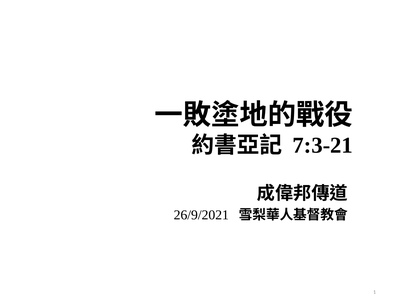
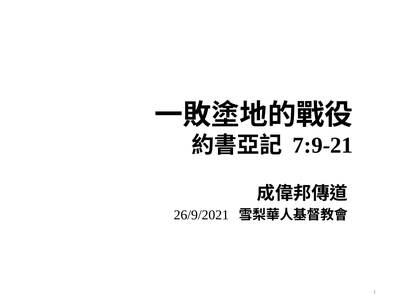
7:3-21: 7:3-21 -> 7:9-21
